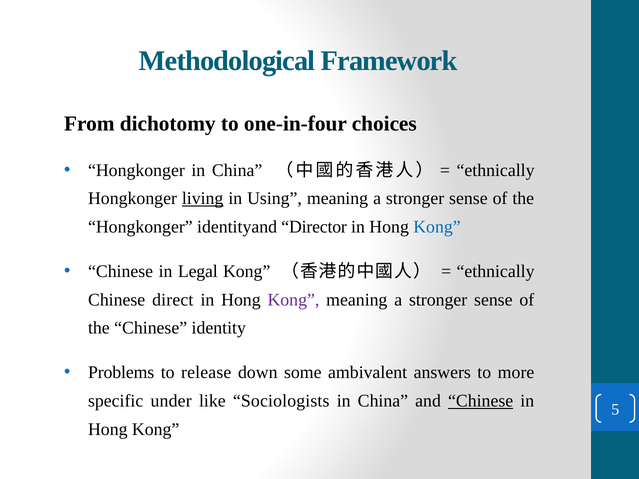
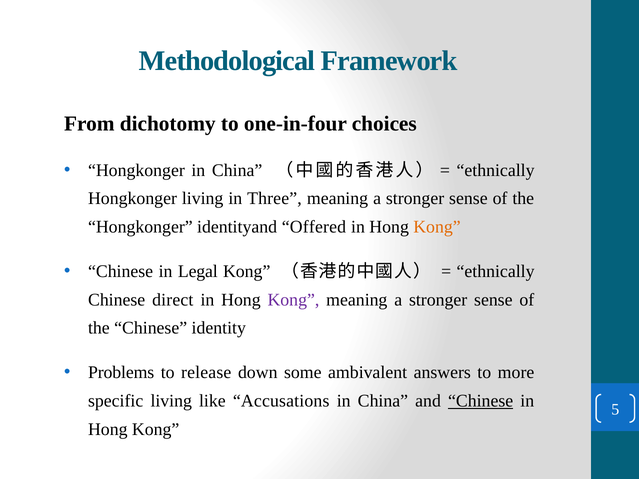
living at (203, 199) underline: present -> none
Using: Using -> Three
Director: Director -> Offered
Kong at (437, 227) colour: blue -> orange
specific under: under -> living
Sociologists: Sociologists -> Accusations
